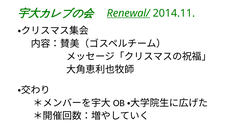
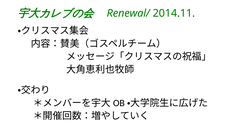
Renewal/ underline: present -> none
